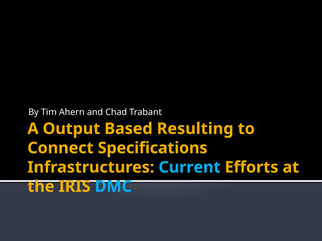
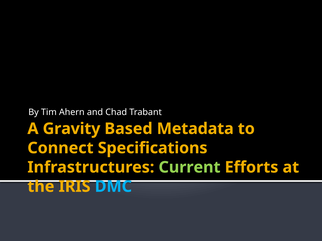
Output: Output -> Gravity
Resulting: Resulting -> Metadata
Current colour: light blue -> light green
